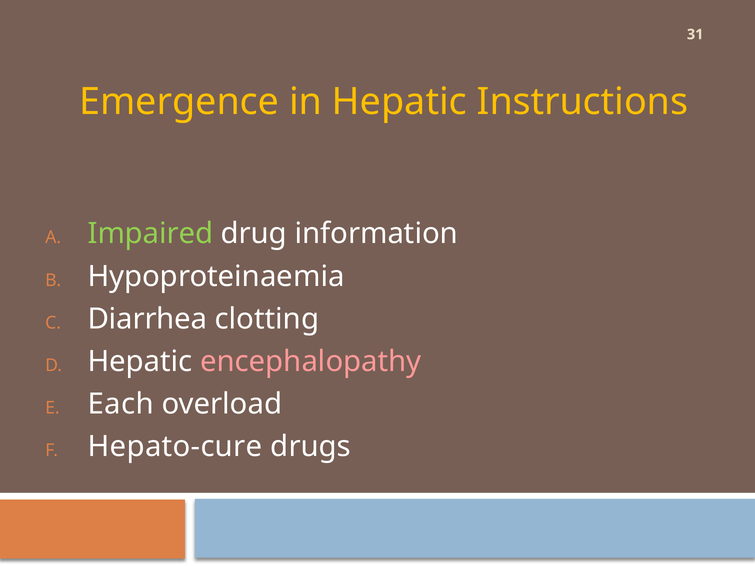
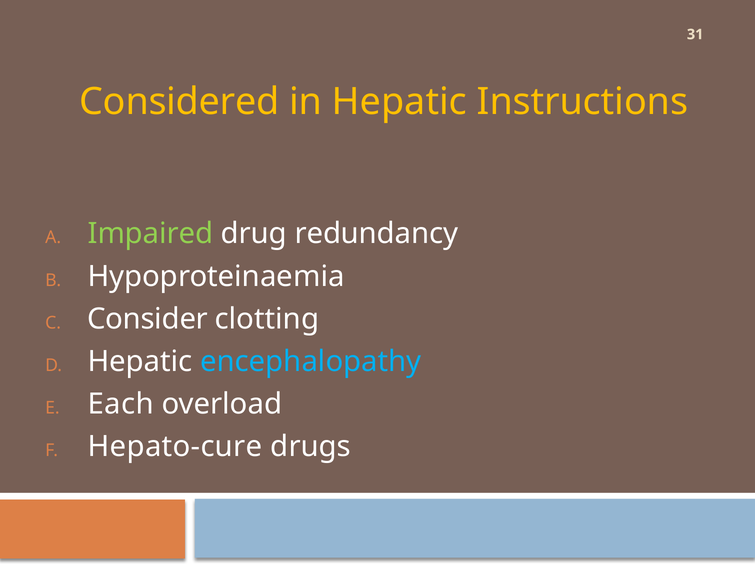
Emergence: Emergence -> Considered
information: information -> redundancy
Diarrhea: Diarrhea -> Consider
encephalopathy colour: pink -> light blue
